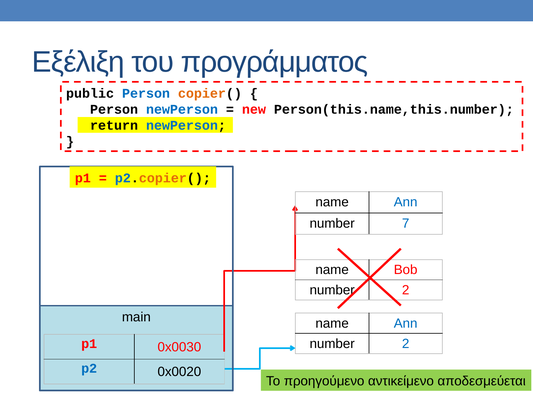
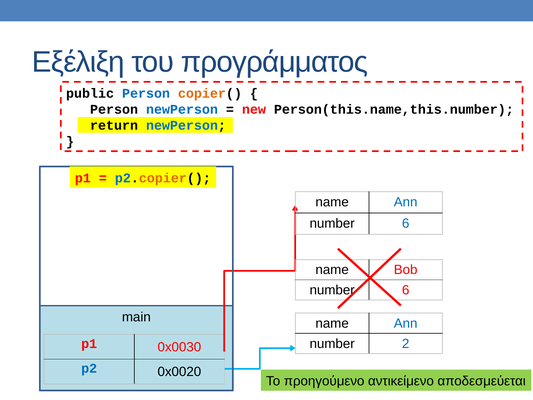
7 at (406, 223): 7 -> 6
2 at (406, 290): 2 -> 6
